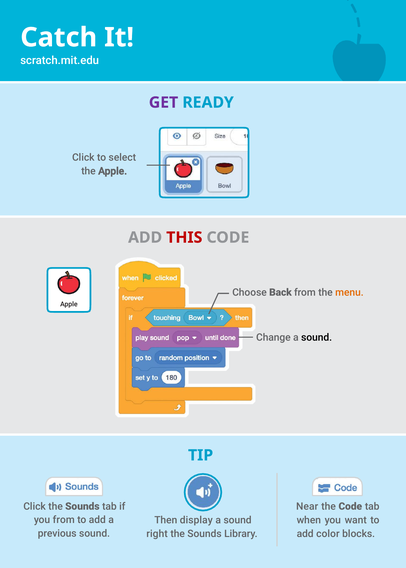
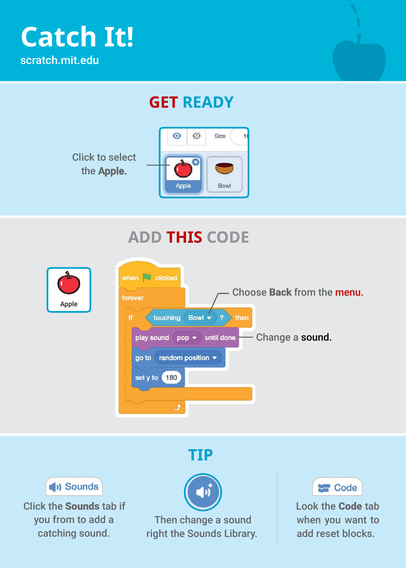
GET colour: purple -> red
menu colour: orange -> red
Near: Near -> Look
Then display: display -> change
previous: previous -> catching
color: color -> reset
